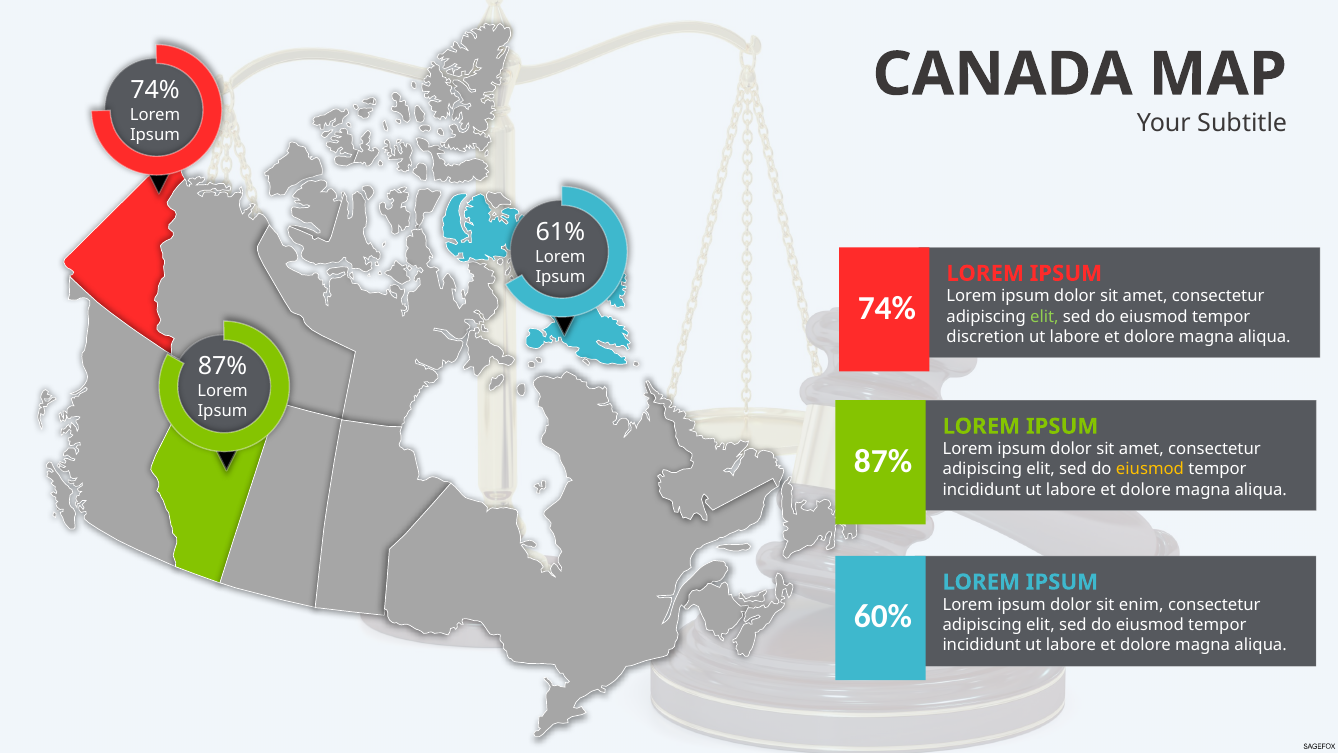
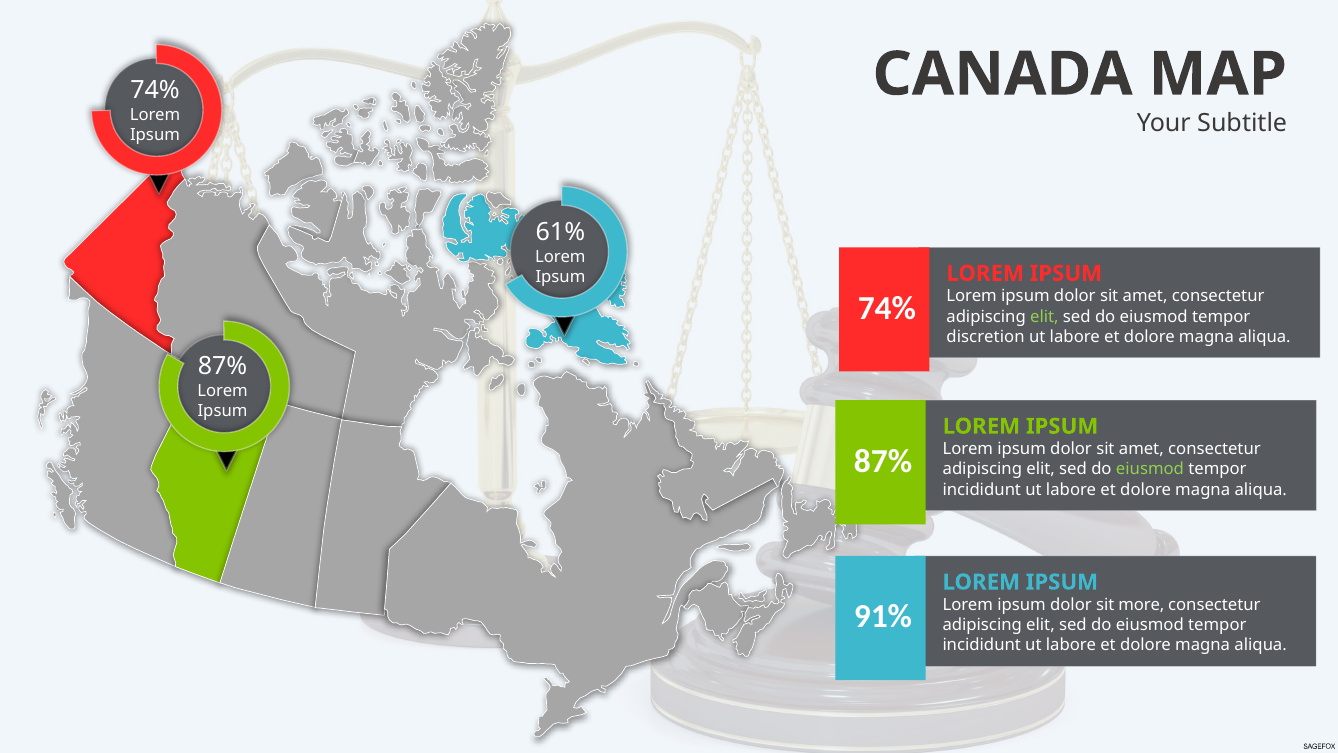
eiusmod at (1150, 469) colour: yellow -> light green
enim: enim -> more
60%: 60% -> 91%
